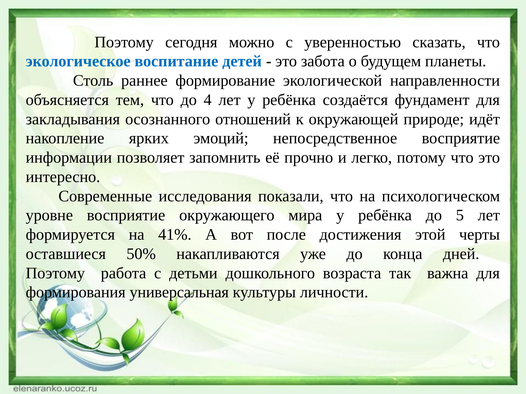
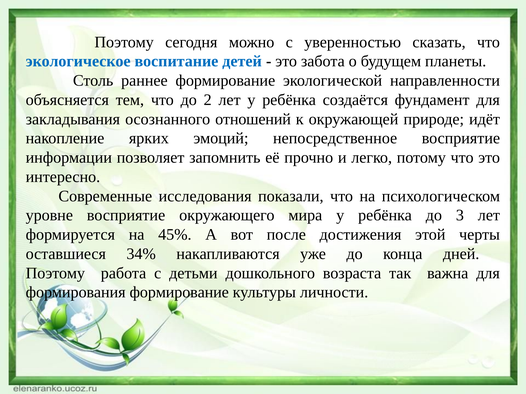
4: 4 -> 2
5: 5 -> 3
41%: 41% -> 45%
50%: 50% -> 34%
формирования универсальная: универсальная -> формирование
